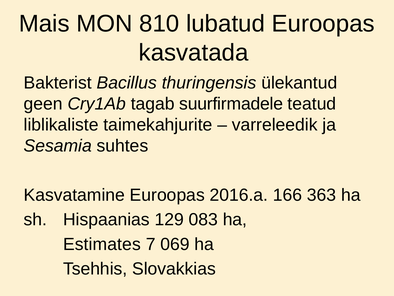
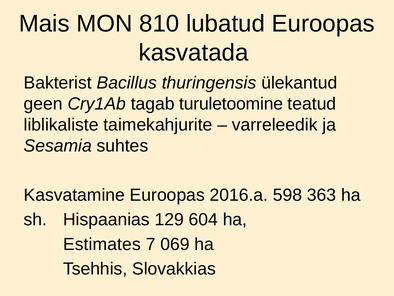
suurfirmadele: suurfirmadele -> turuletoomine
166: 166 -> 598
083: 083 -> 604
